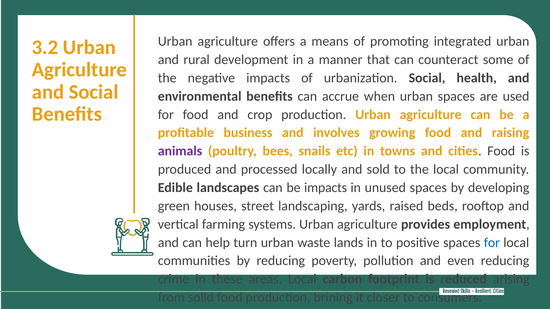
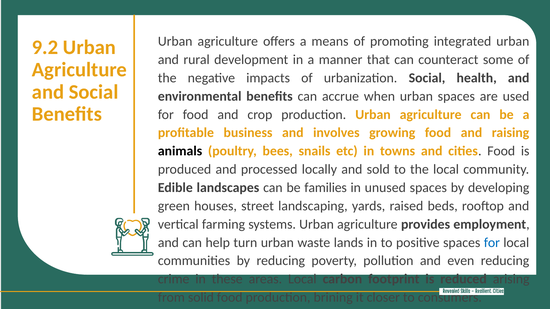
3.2: 3.2 -> 9.2
animals colour: purple -> black
be impacts: impacts -> families
